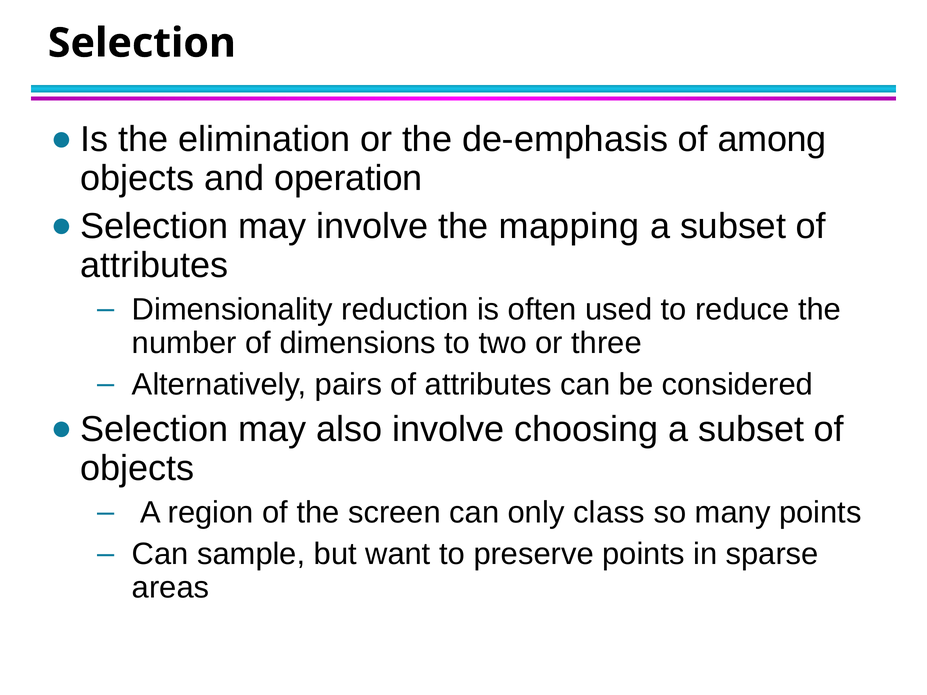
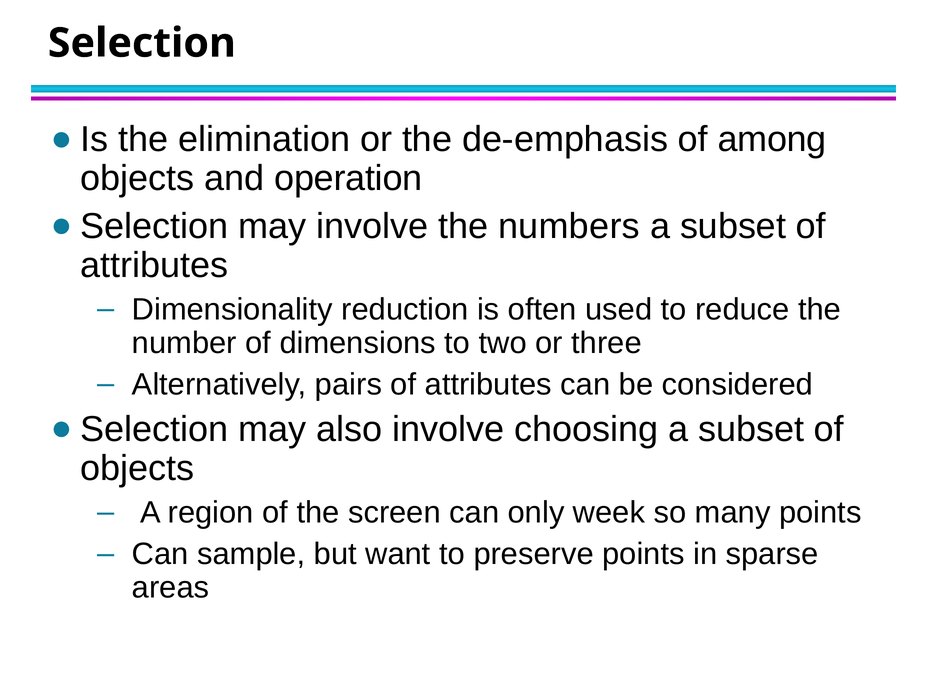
mapping: mapping -> numbers
class: class -> week
